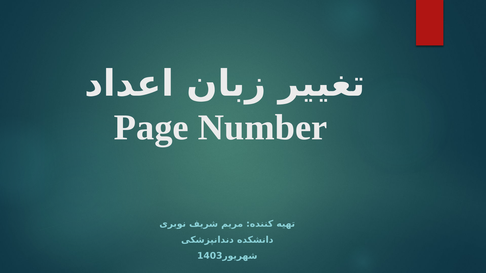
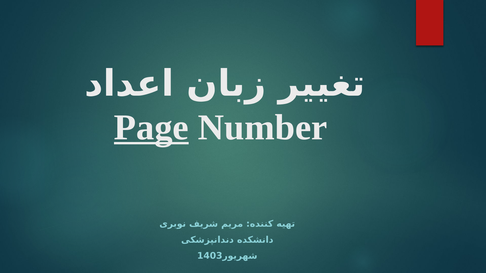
Page underline: none -> present
